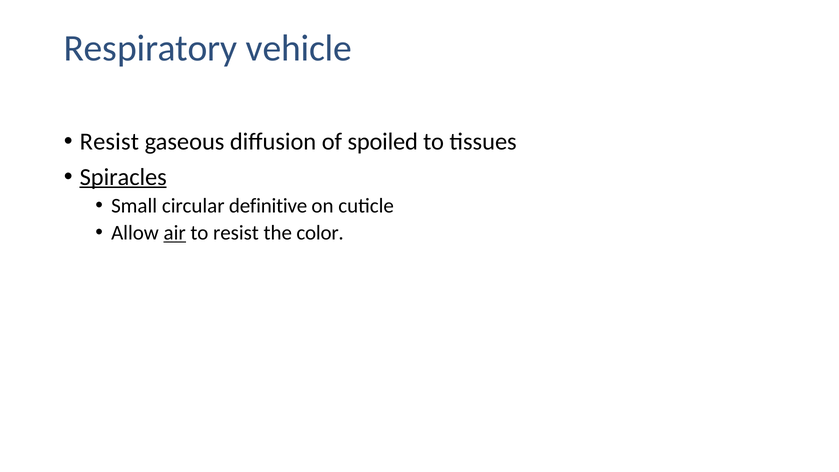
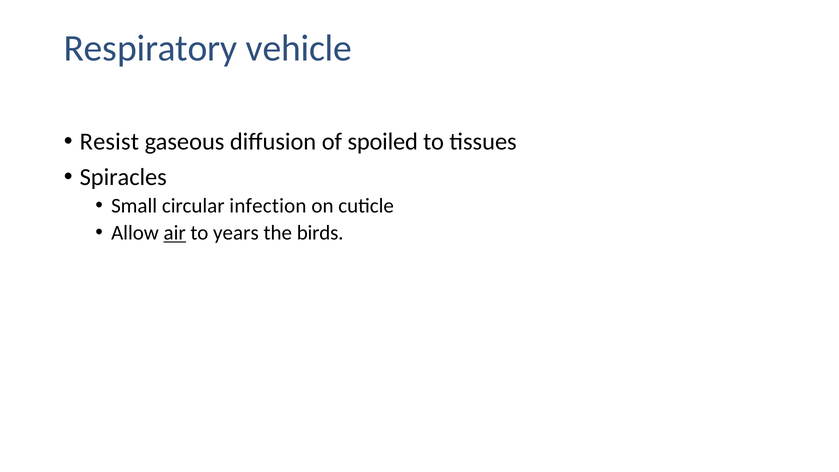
Spiracles underline: present -> none
definitive: definitive -> infection
to resist: resist -> years
color: color -> birds
